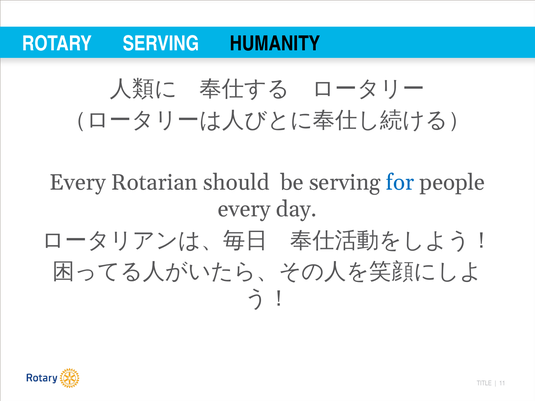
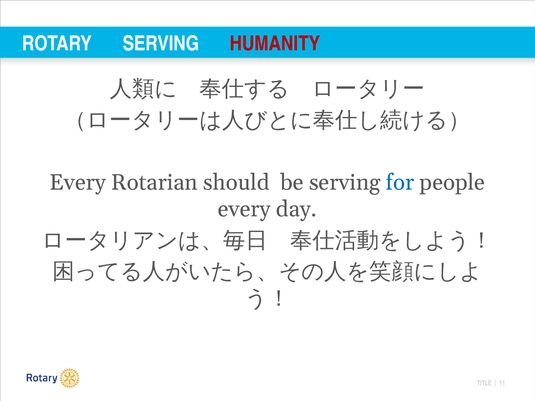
HUMANITY colour: black -> red
